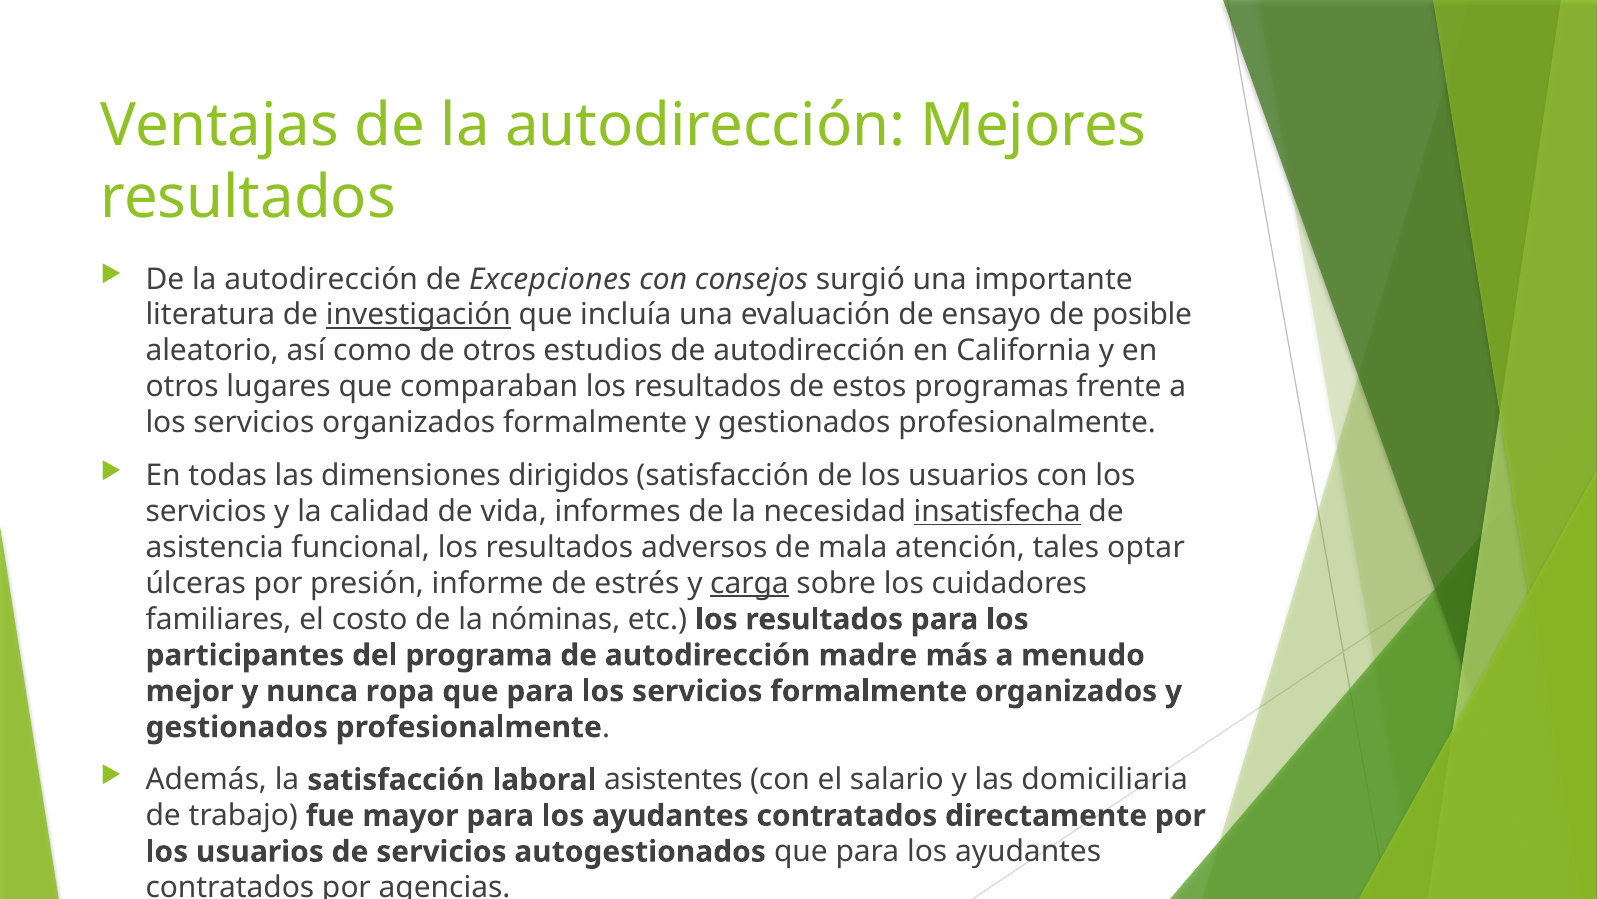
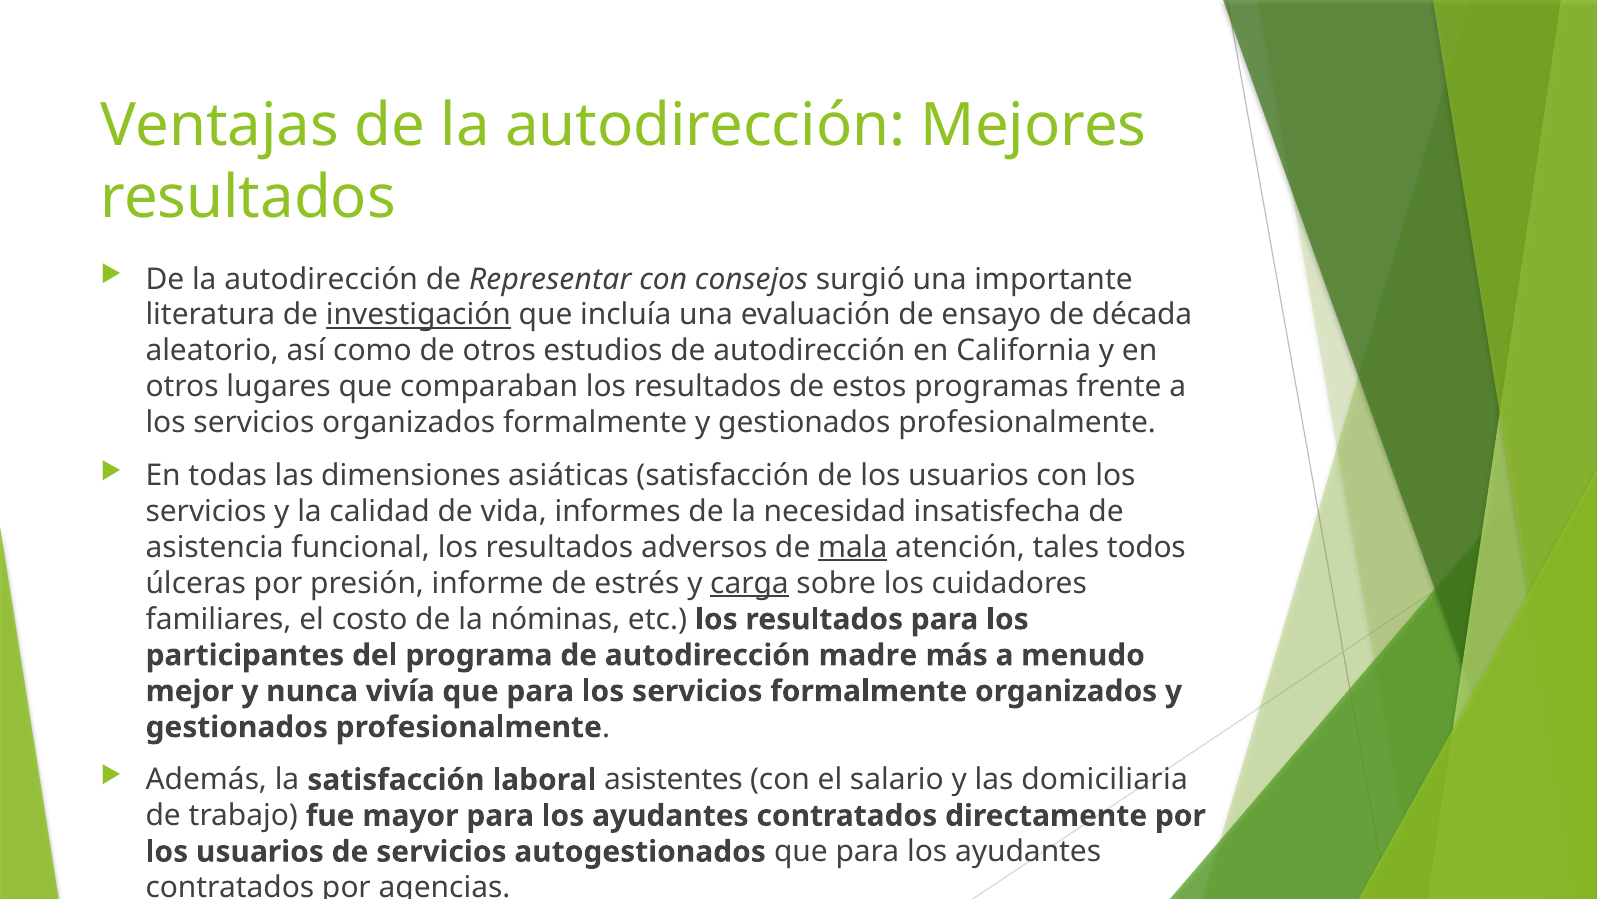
Excepciones: Excepciones -> Representar
posible: posible -> década
dirigidos: dirigidos -> asiáticas
insatisfecha underline: present -> none
mala underline: none -> present
optar: optar -> todos
ropa: ropa -> vivía
